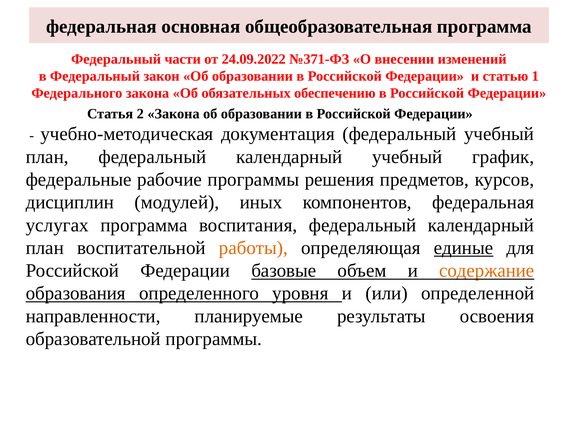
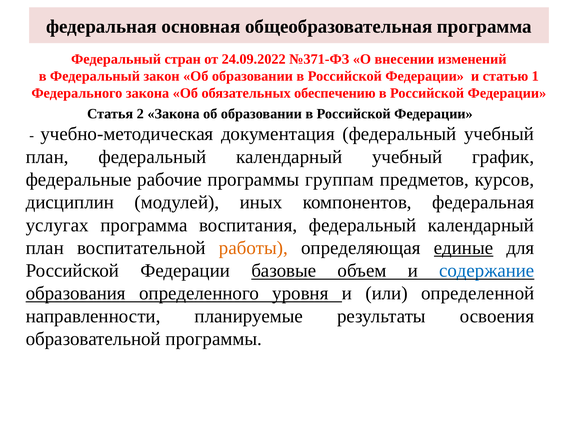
части: части -> стран
решения: решения -> группам
содержание colour: orange -> blue
